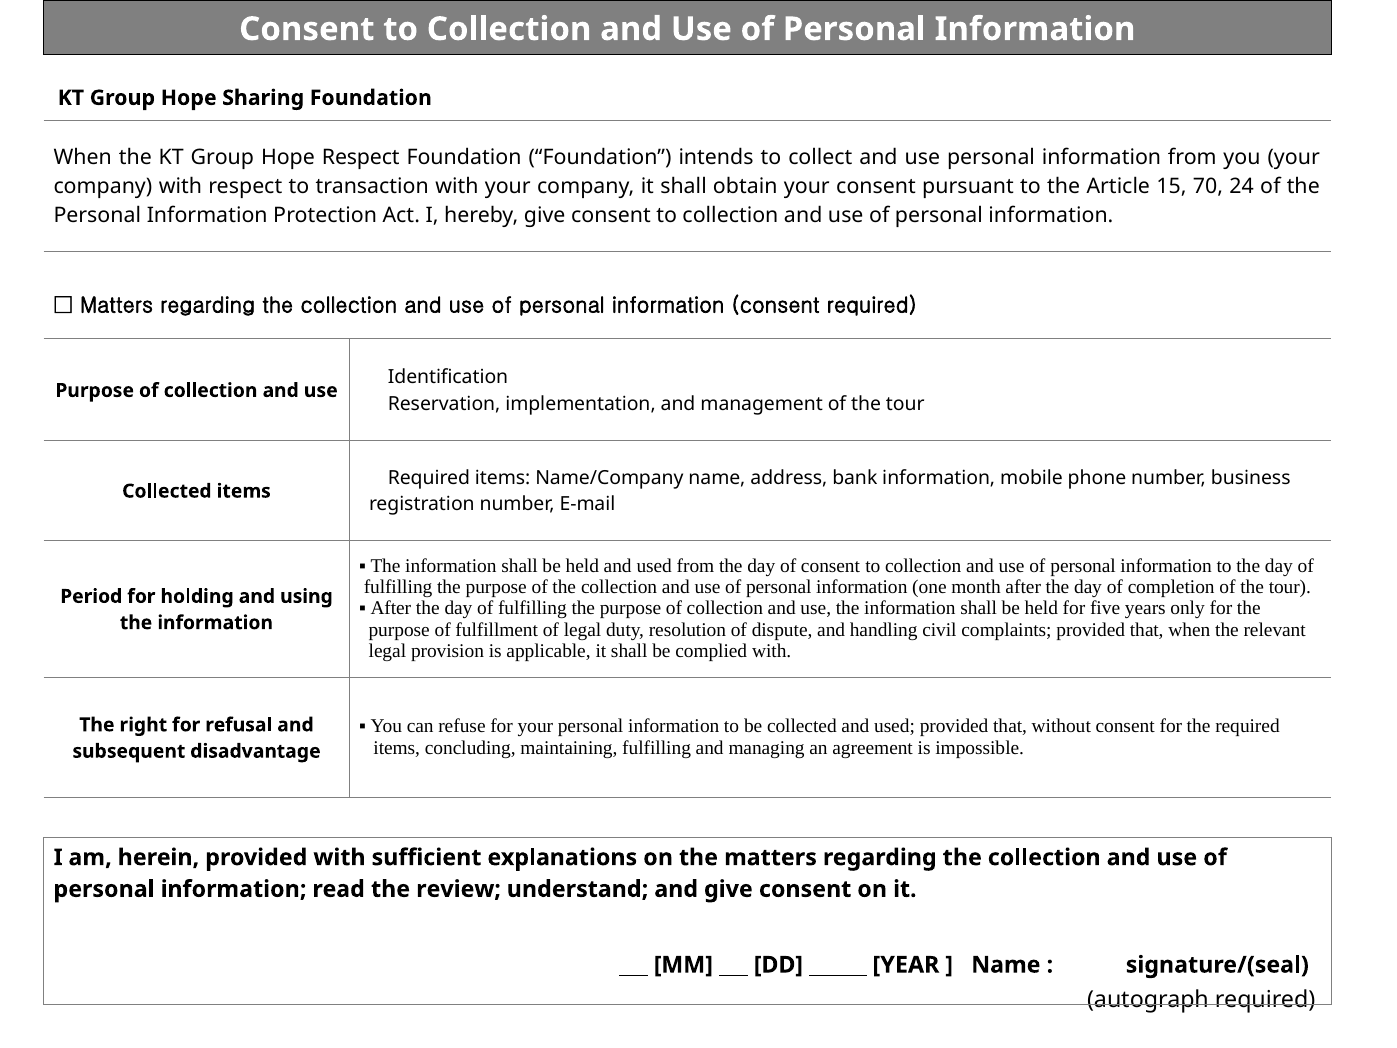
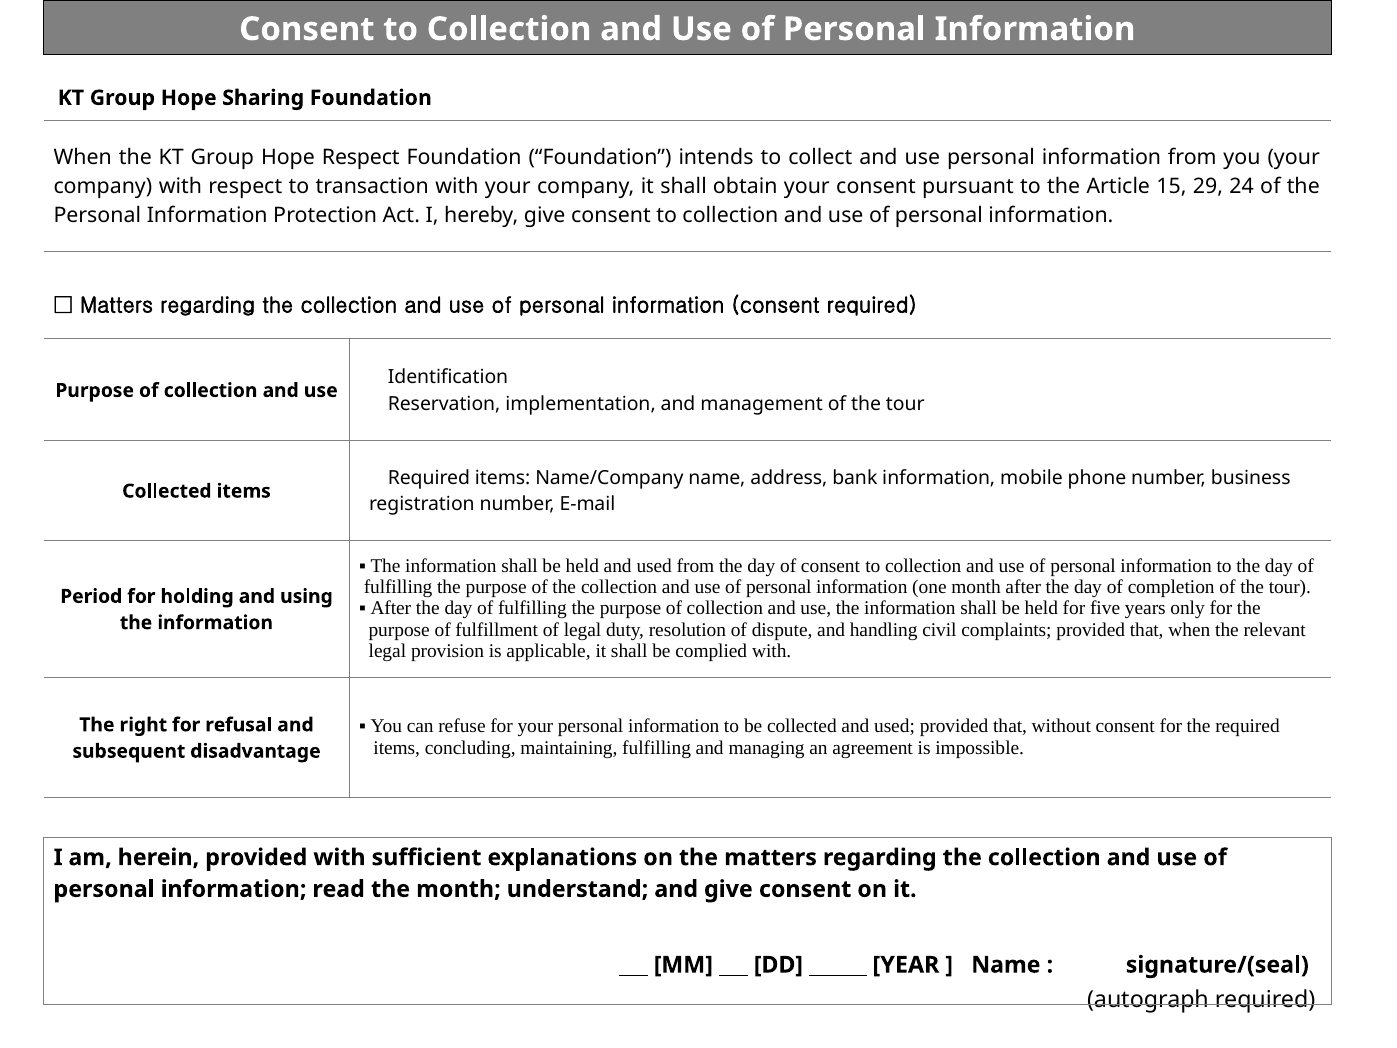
70: 70 -> 29
the review: review -> month
